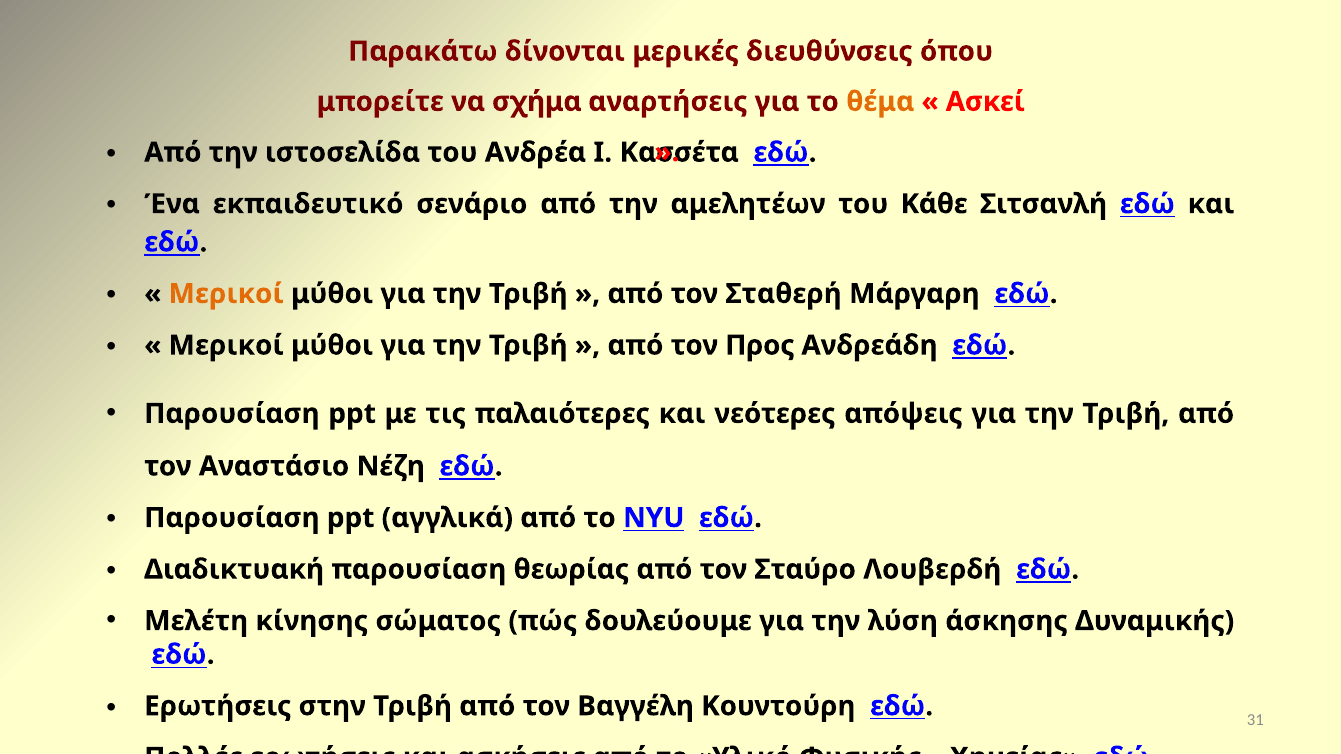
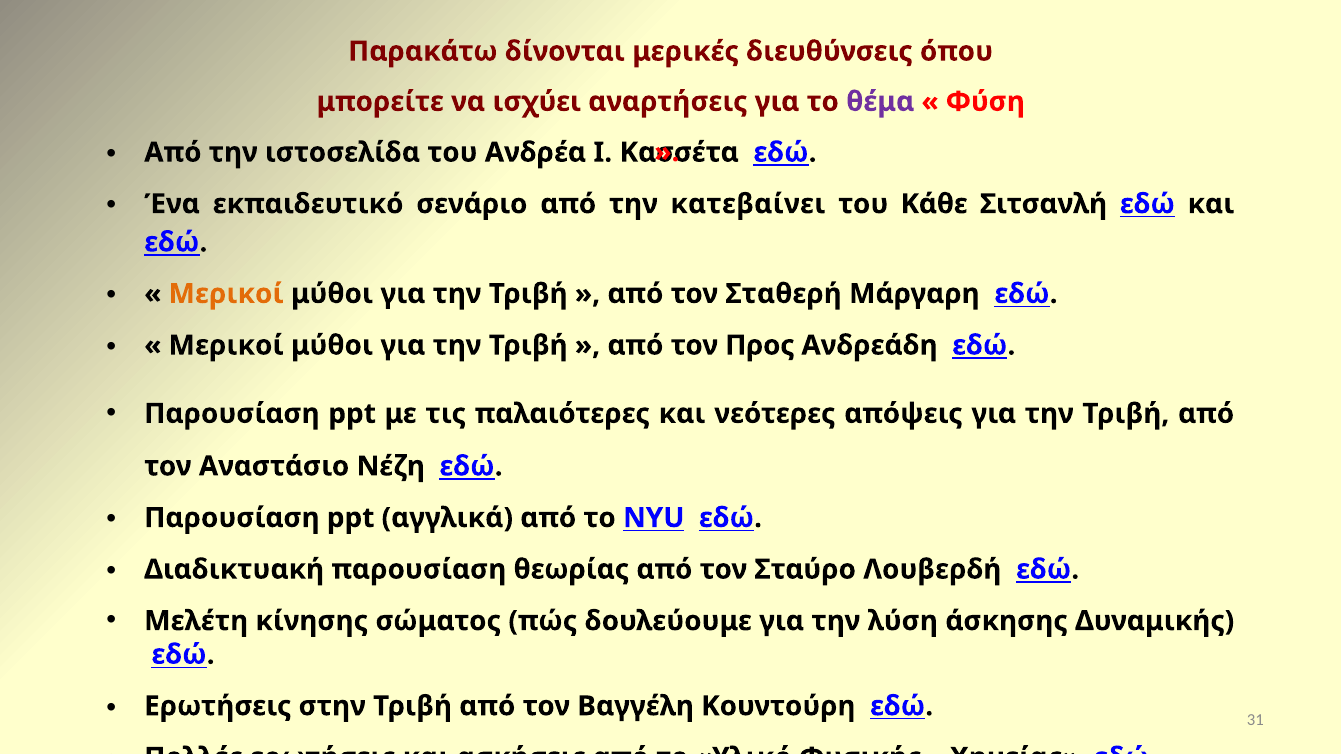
σχήμα: σχήμα -> ισχύει
θέμα colour: orange -> purple
Ασκεί: Ασκεί -> Φύση
αμελητέων: αμελητέων -> κατεβαίνει
